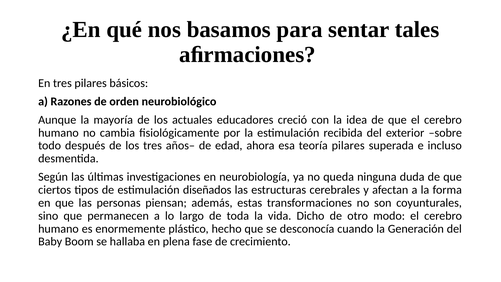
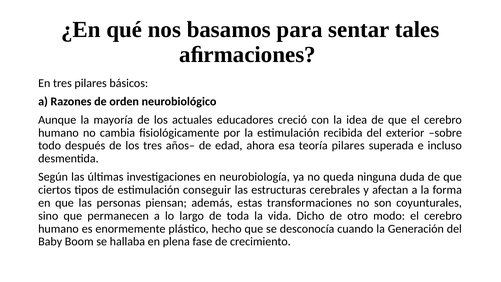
diseñados: diseñados -> conseguir
